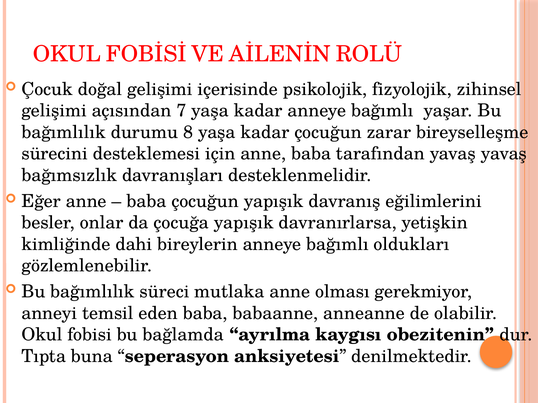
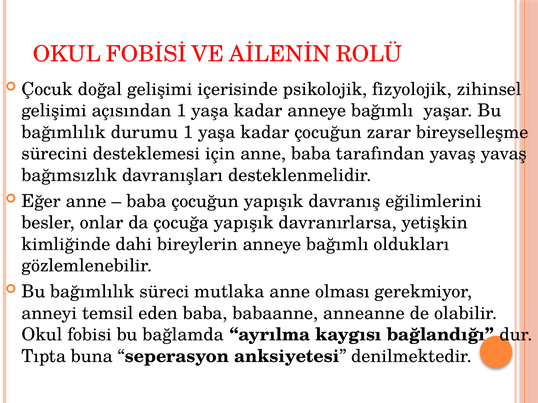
açısından 7: 7 -> 1
durumu 8: 8 -> 1
obezitenin: obezitenin -> bağlandığı
